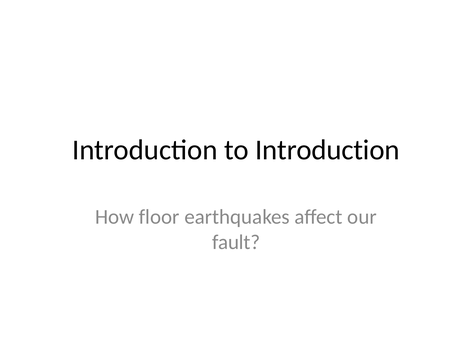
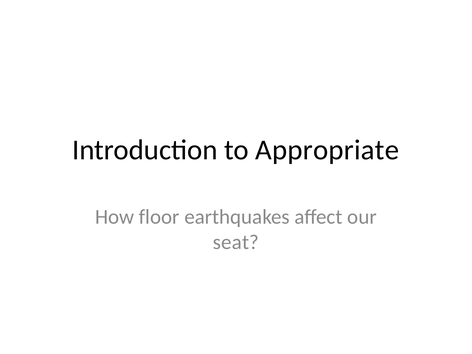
to Introduction: Introduction -> Appropriate
fault: fault -> seat
